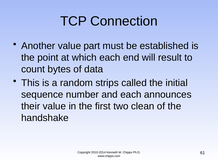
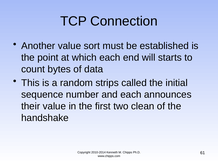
part: part -> sort
result: result -> starts
